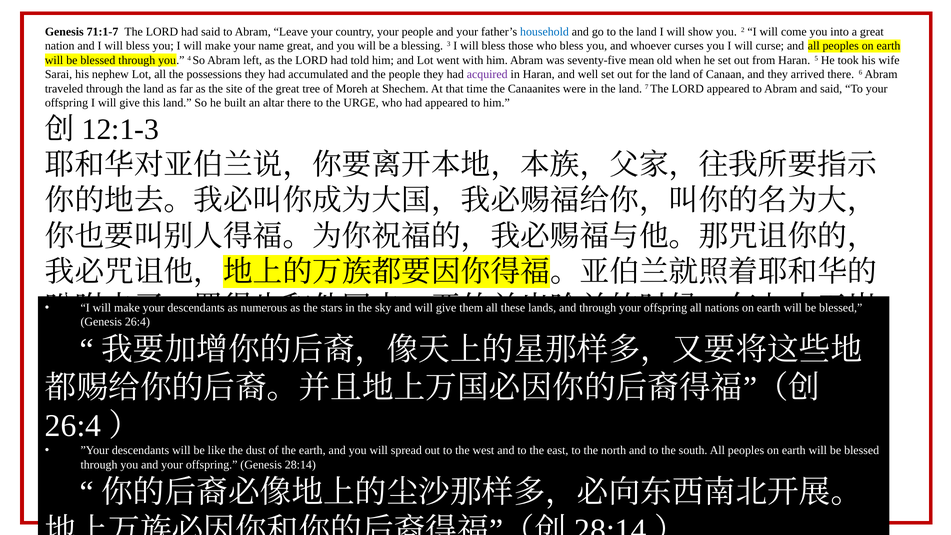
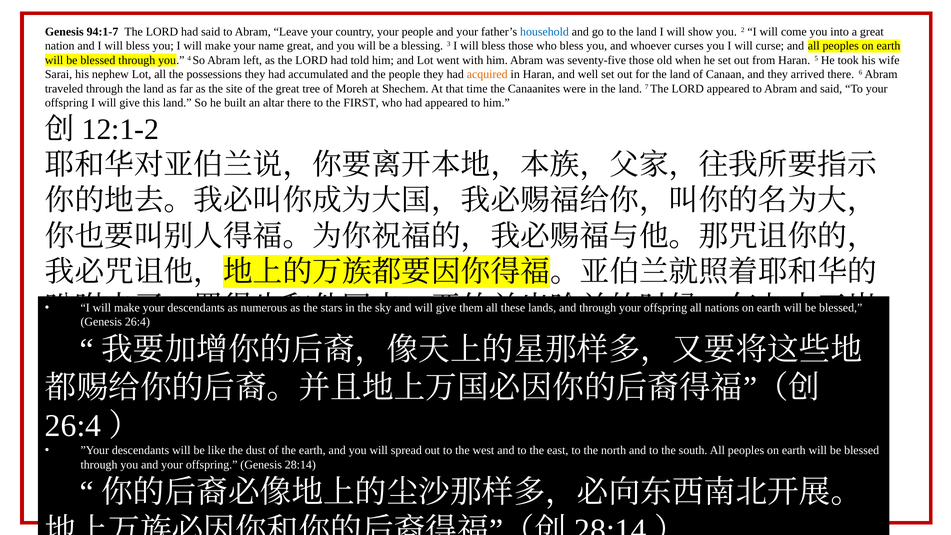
71:1-7: 71:1-7 -> 94:1-7
seventy-five mean: mean -> those
acquired colour: purple -> orange
URGE: URGE -> FIRST
12:1-3: 12:1-3 -> 12:1-2
